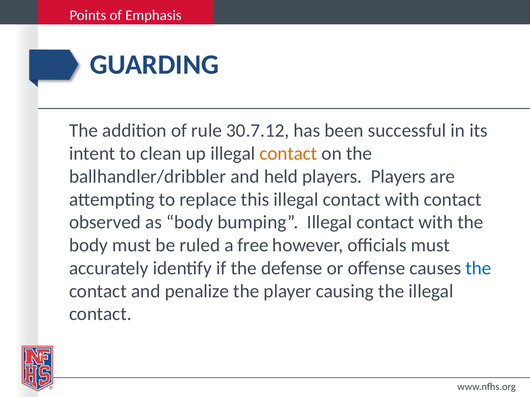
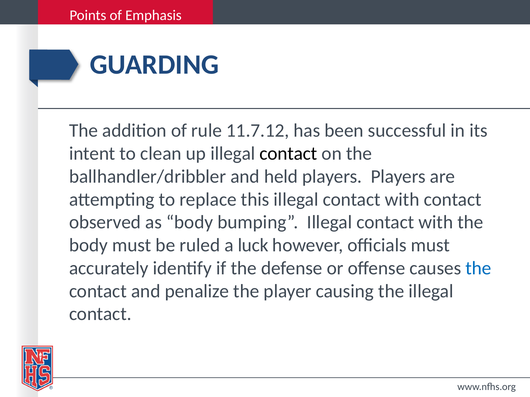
30.7.12: 30.7.12 -> 11.7.12
contact at (288, 154) colour: orange -> black
free: free -> luck
